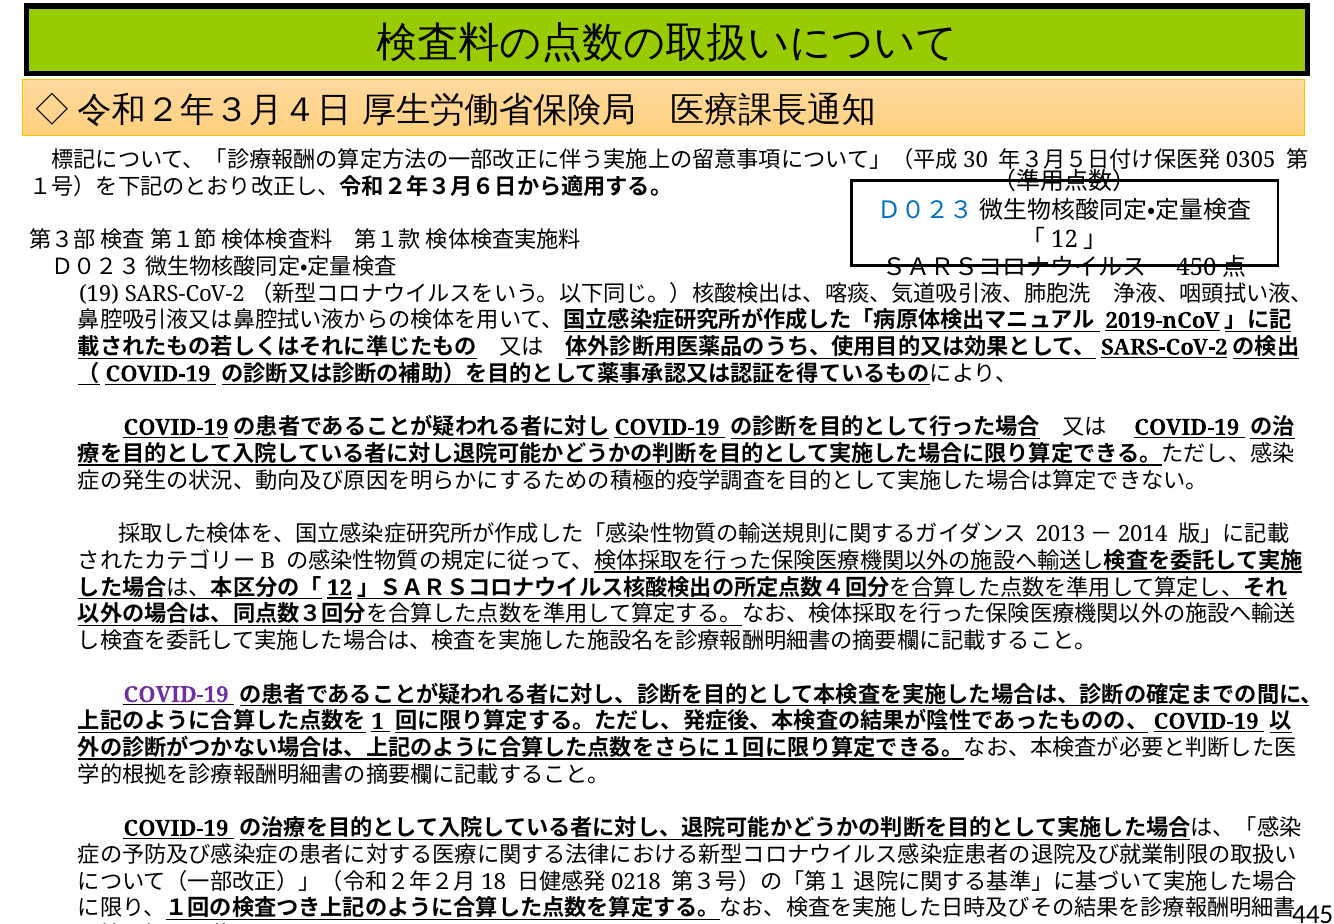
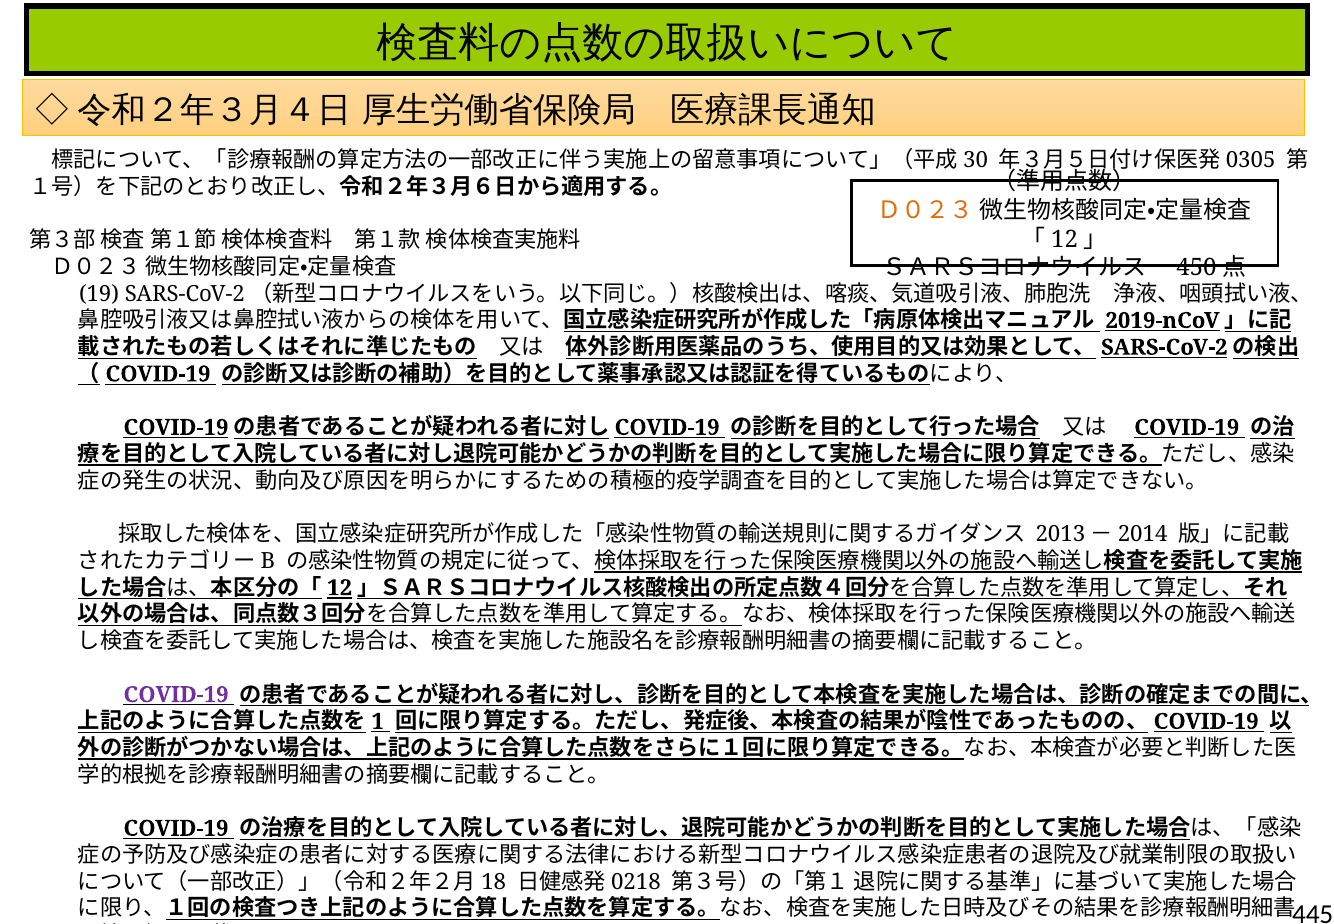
Ｄ０２３ at (926, 210) colour: blue -> orange
